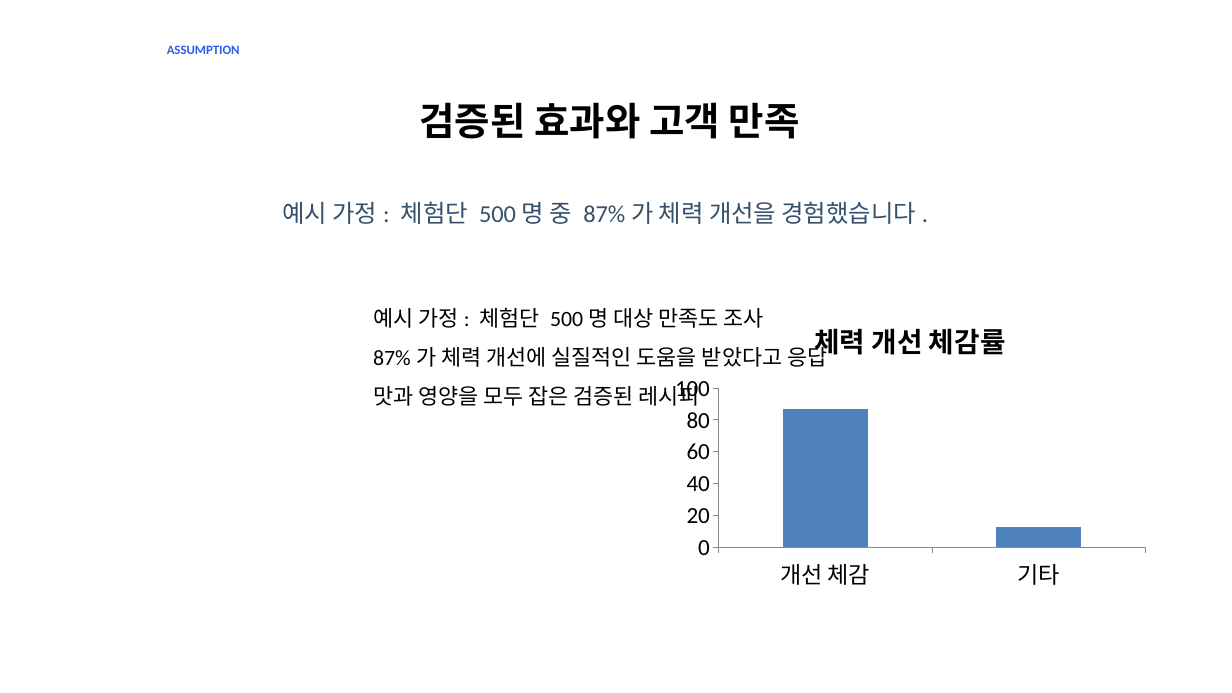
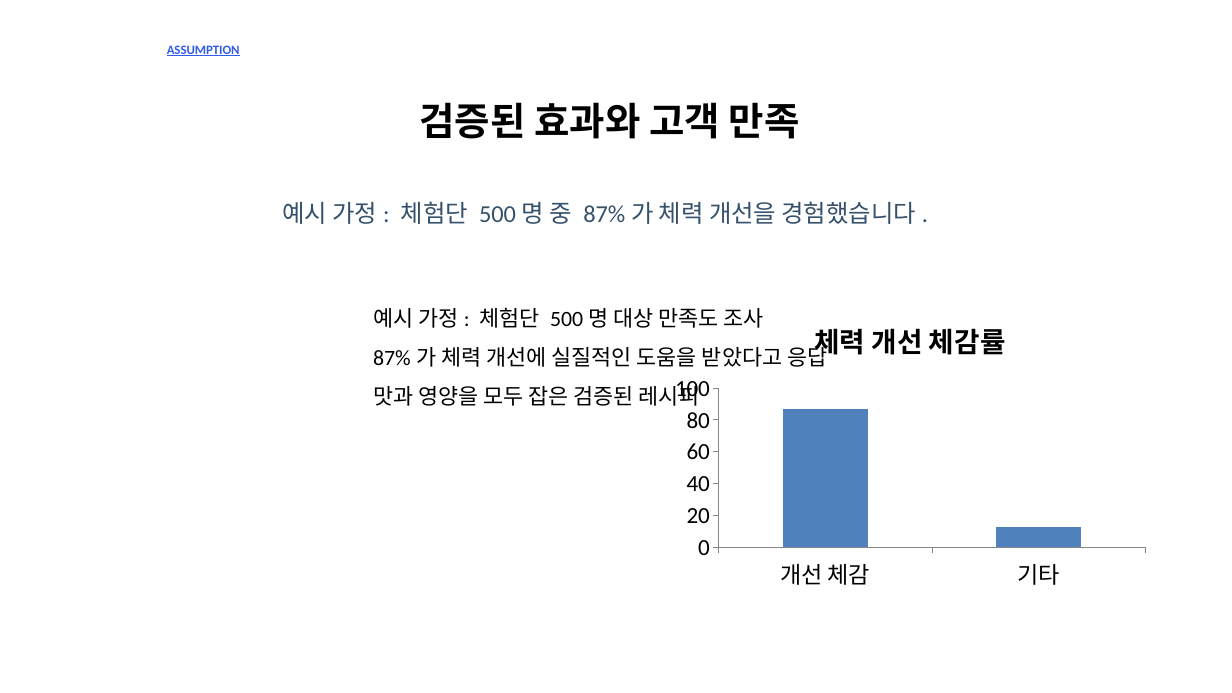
ASSUMPTION underline: none -> present
